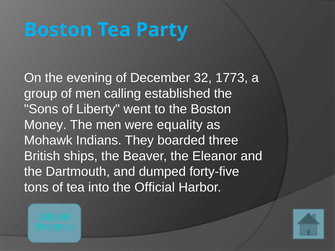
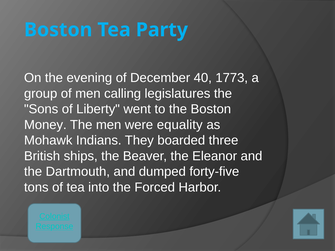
32: 32 -> 40
established: established -> legislatures
Official: Official -> Forced
